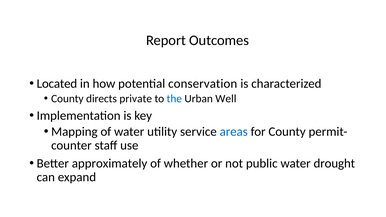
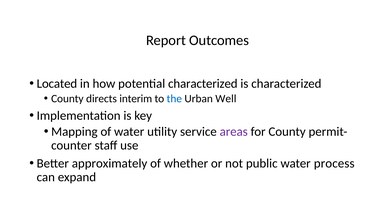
potential conservation: conservation -> characterized
private: private -> interim
areas colour: blue -> purple
drought: drought -> process
